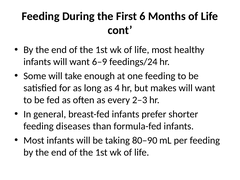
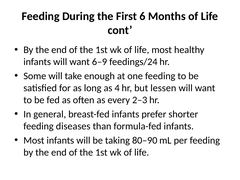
makes: makes -> lessen
